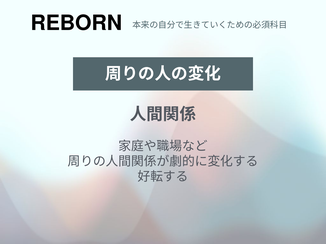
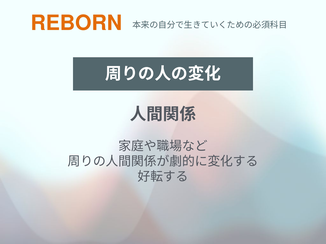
REBORN colour: black -> orange
